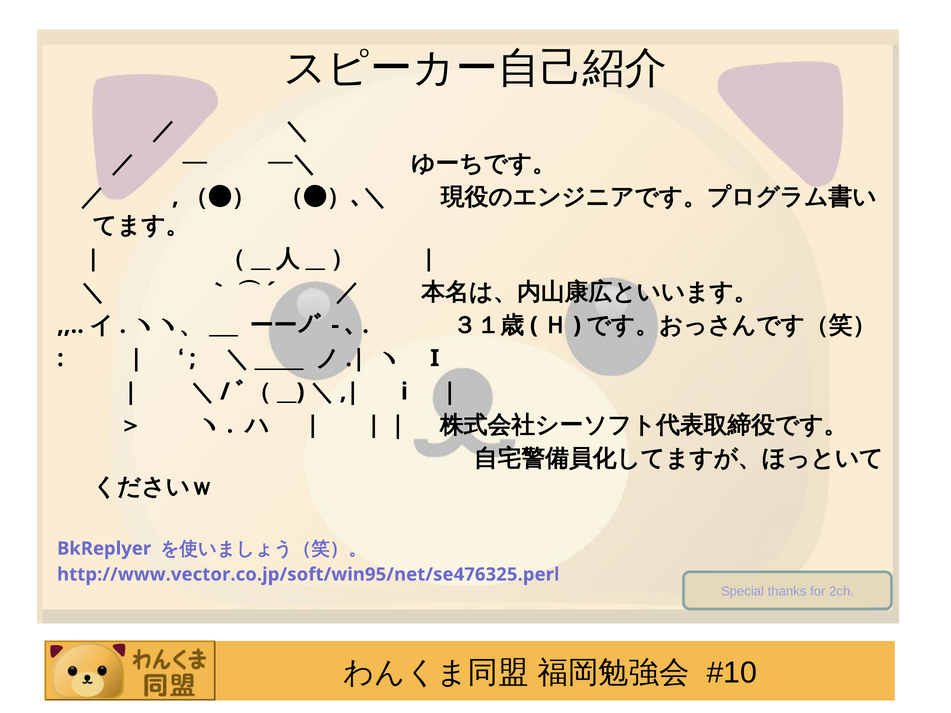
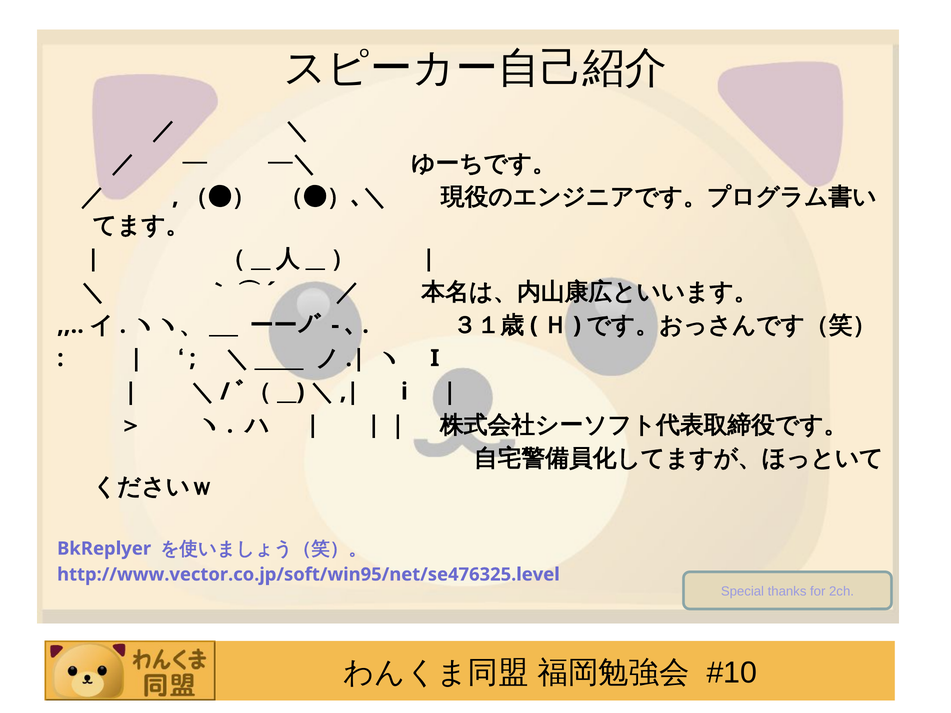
http://www.vector.co.jp/soft/win95/net/se476325.perl: http://www.vector.co.jp/soft/win95/net/se476325.perl -> http://www.vector.co.jp/soft/win95/net/se476325.level
